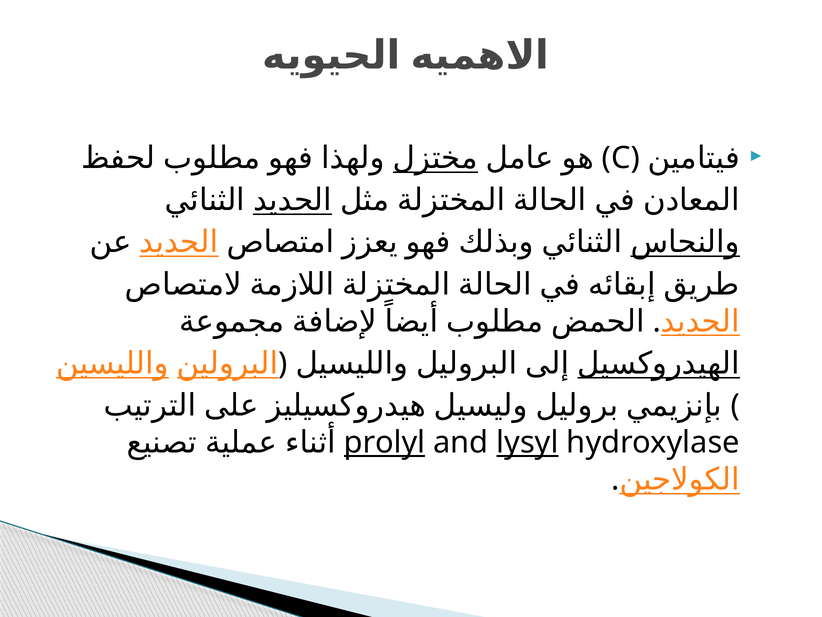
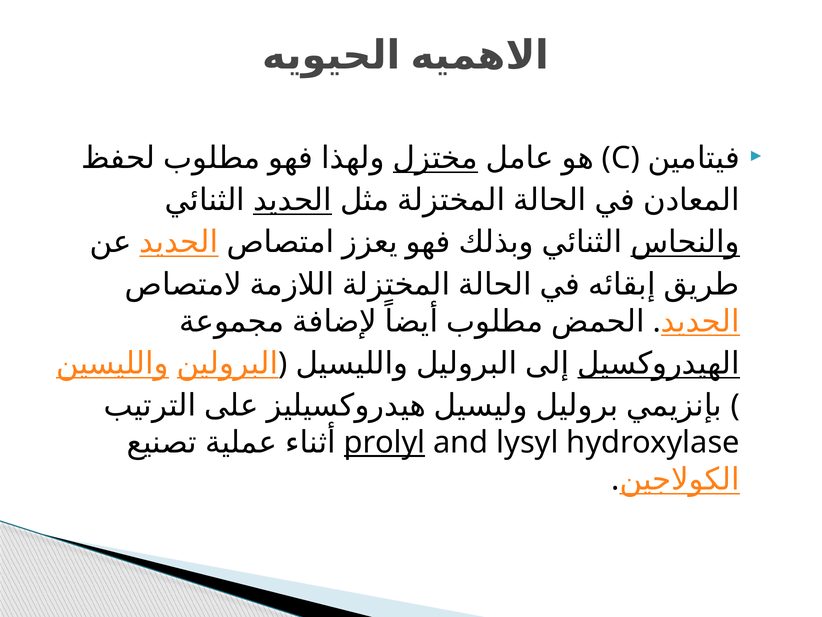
lysyl underline: present -> none
